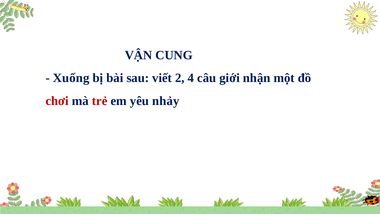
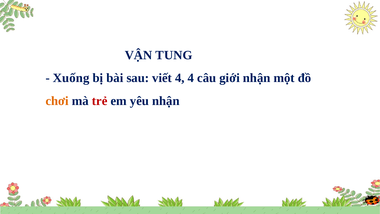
CUNG: CUNG -> TUNG
viết 2: 2 -> 4
chơi colour: red -> orange
yêu nhảy: nhảy -> nhận
